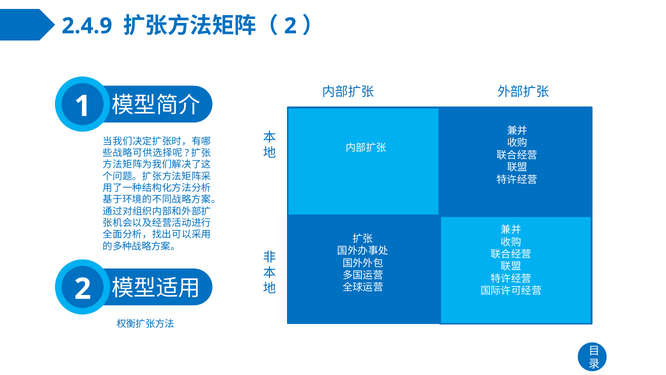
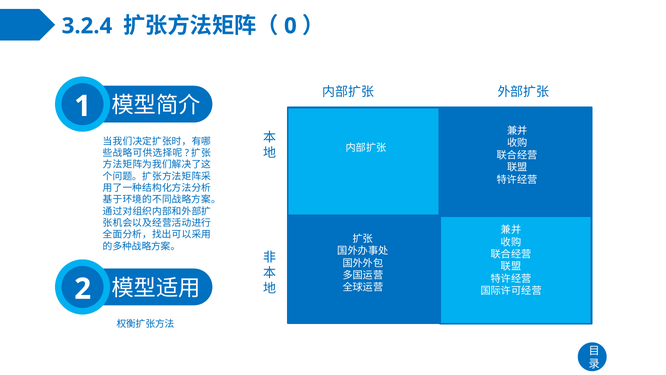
2.4.9: 2.4.9 -> 3.2.4
2 at (290, 26): 2 -> 0
